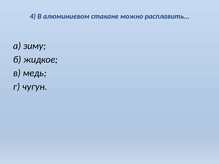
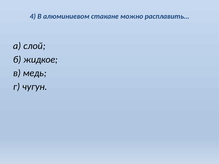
зиму: зиму -> слой
